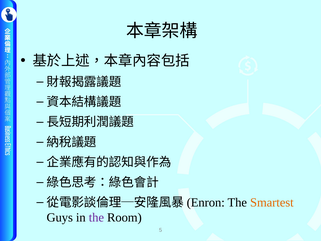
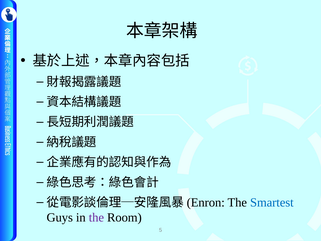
Smartest colour: orange -> blue
